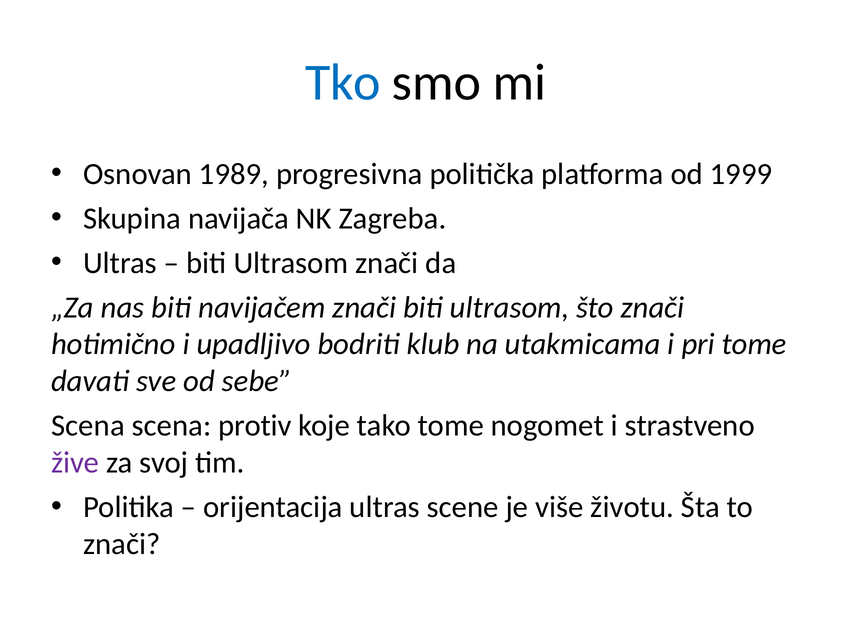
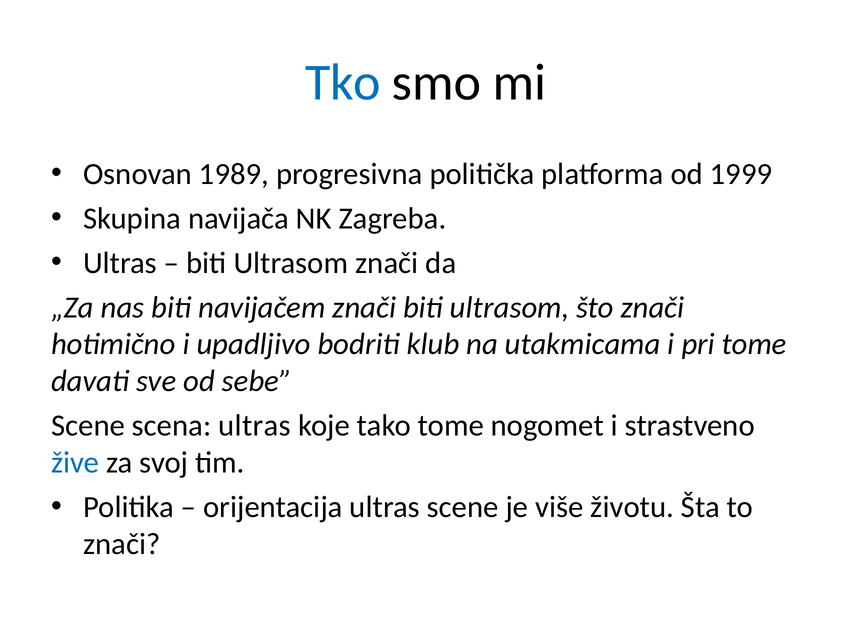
Scena at (88, 426): Scena -> Scene
scena protiv: protiv -> ultras
žive colour: purple -> blue
